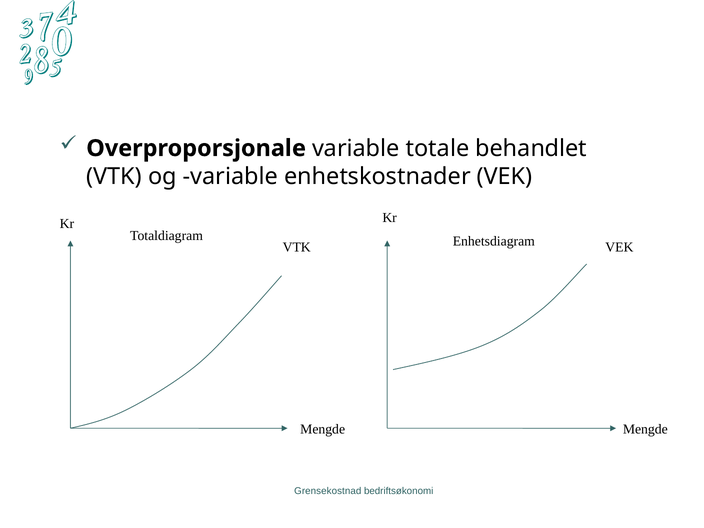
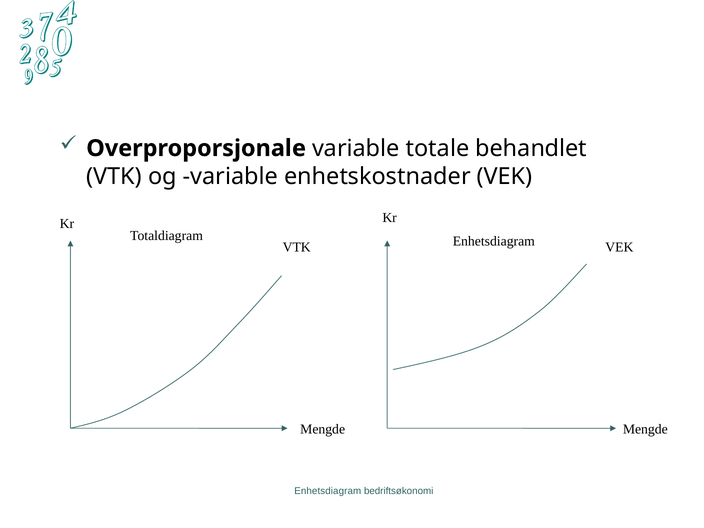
Grensekostnad at (328, 491): Grensekostnad -> Enhetsdiagram
